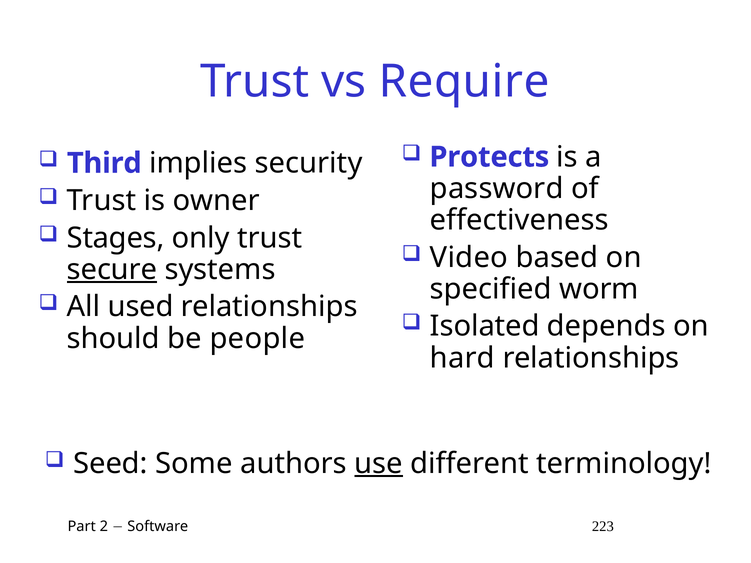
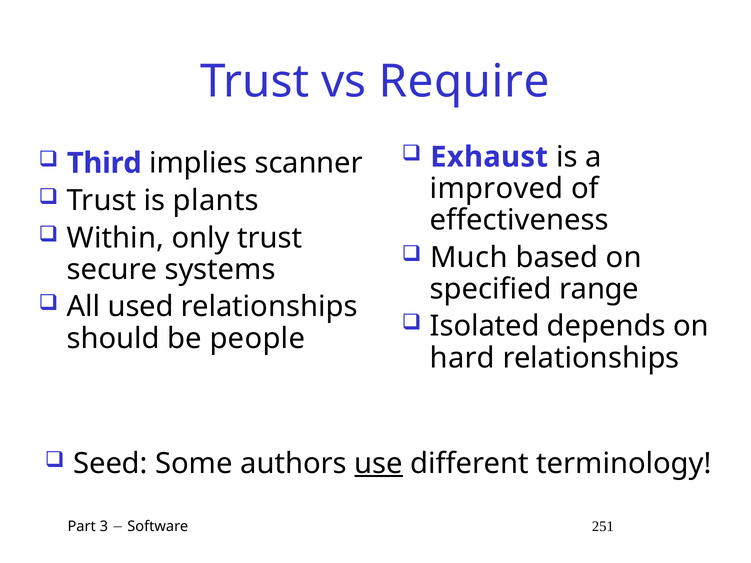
Protects: Protects -> Exhaust
security: security -> scanner
password: password -> improved
owner: owner -> plants
Stages: Stages -> Within
Video: Video -> Much
secure underline: present -> none
worm: worm -> range
2: 2 -> 3
223: 223 -> 251
